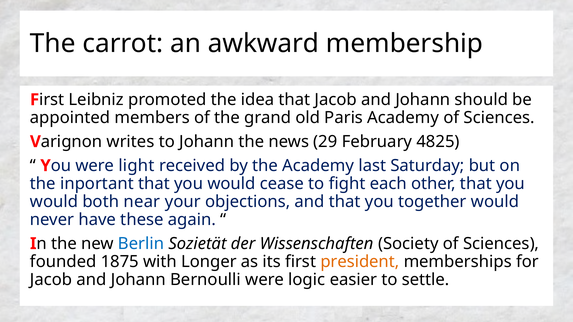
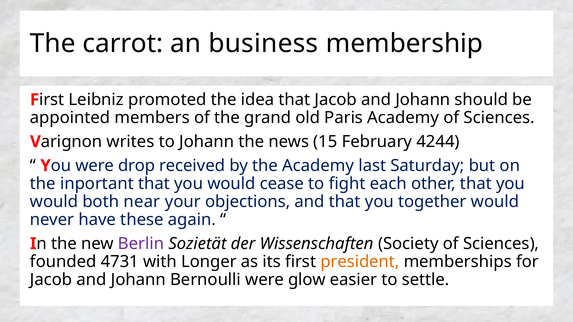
awkward: awkward -> business
29: 29 -> 15
4825: 4825 -> 4244
light: light -> drop
Berlin colour: blue -> purple
1875: 1875 -> 4731
logic: logic -> glow
